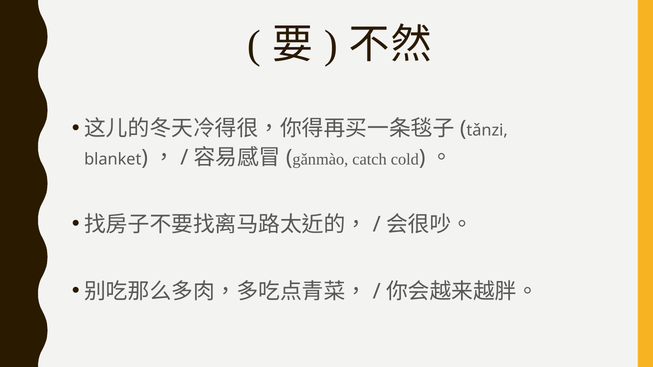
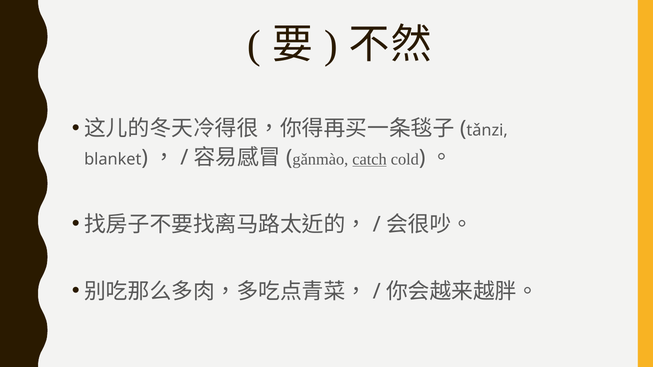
catch underline: none -> present
